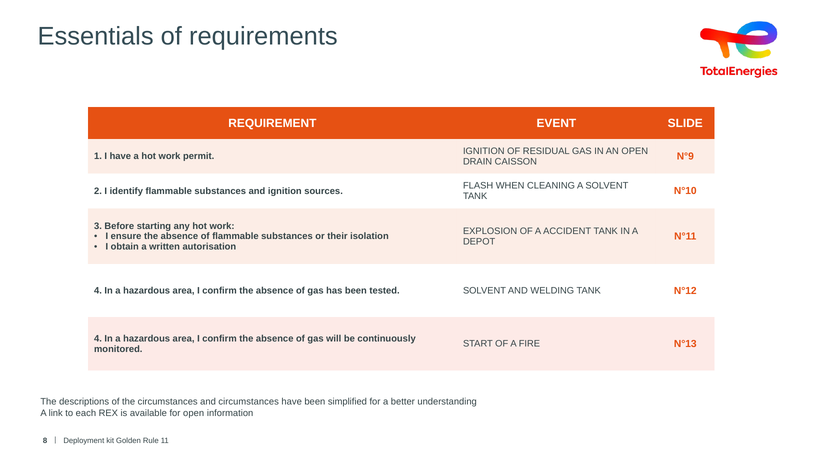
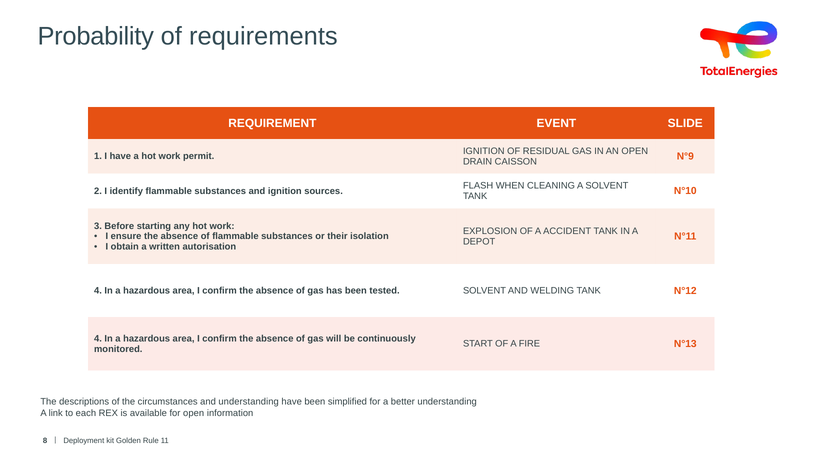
Essentials: Essentials -> Probability
and circumstances: circumstances -> understanding
